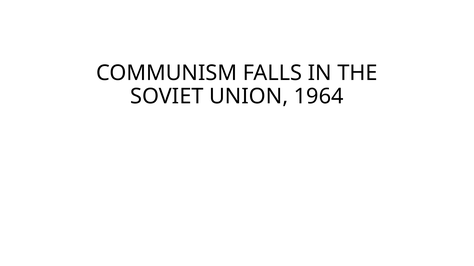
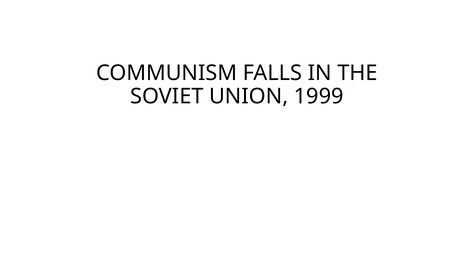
1964: 1964 -> 1999
